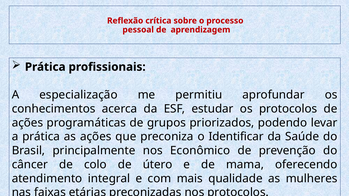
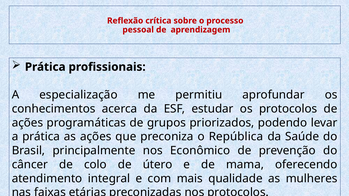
Identificar: Identificar -> República
